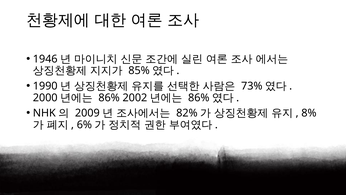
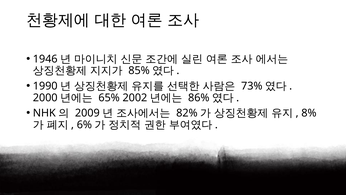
86% at (109, 97): 86% -> 65%
